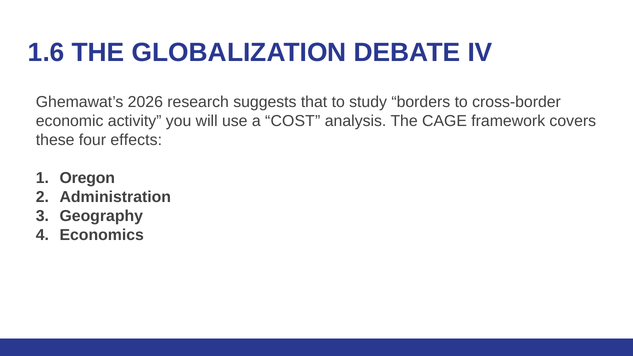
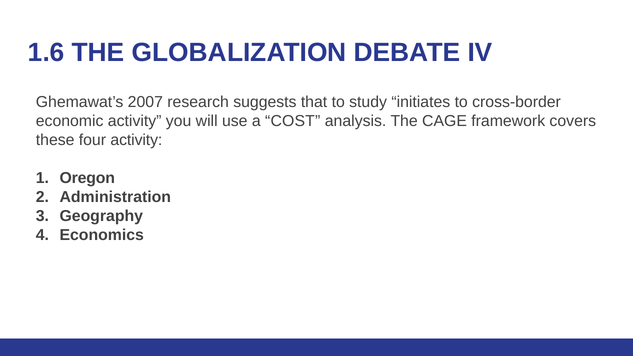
2026: 2026 -> 2007
borders: borders -> initiates
four effects: effects -> activity
